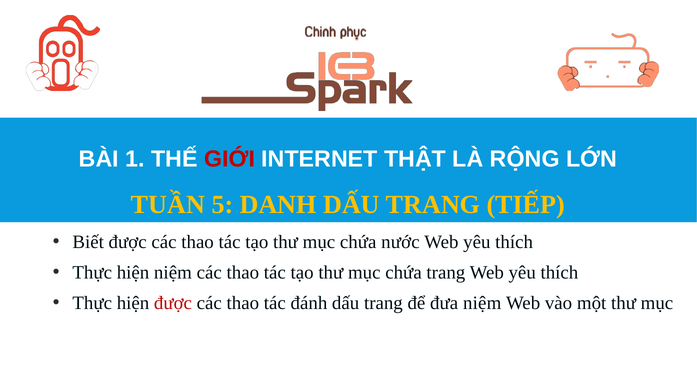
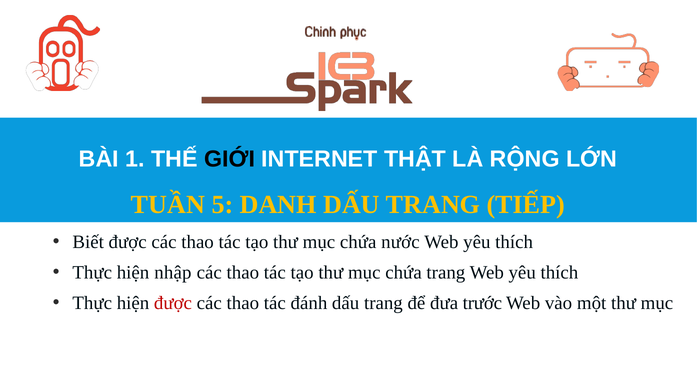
GIỚI colour: red -> black
hiện niệm: niệm -> nhập
đưa niệm: niệm -> trước
